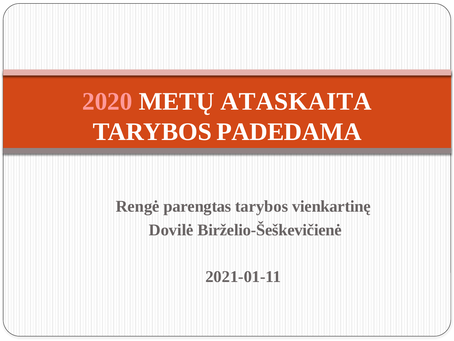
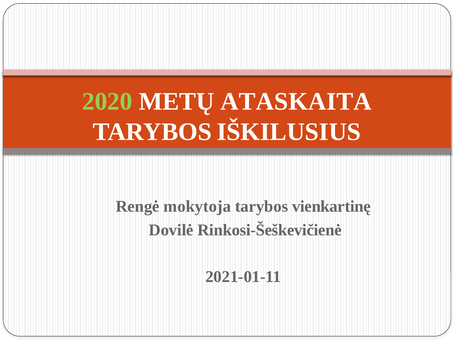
2020 colour: pink -> light green
PADEDAMA: PADEDAMA -> IŠKILUSIUS
parengtas: parengtas -> mokytoja
Birželio-Šeškevičienė: Birželio-Šeškevičienė -> Rinkosi-Šeškevičienė
